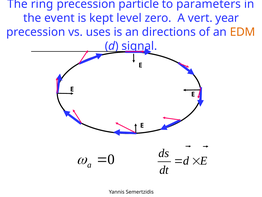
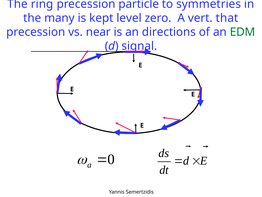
parameters: parameters -> symmetries
event: event -> many
year: year -> that
uses: uses -> near
EDM colour: orange -> green
